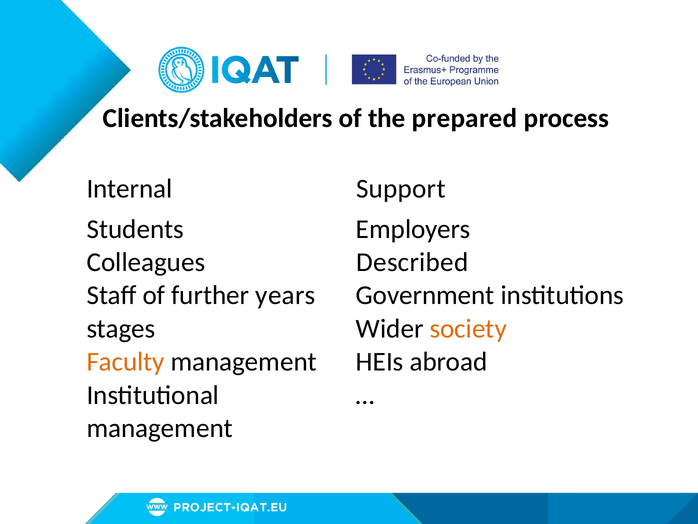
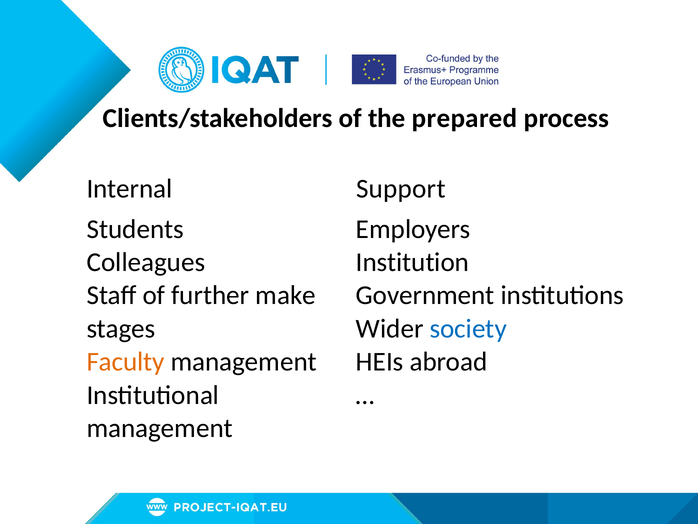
Described: Described -> Institution
years: years -> make
society colour: orange -> blue
